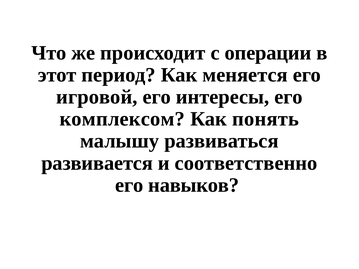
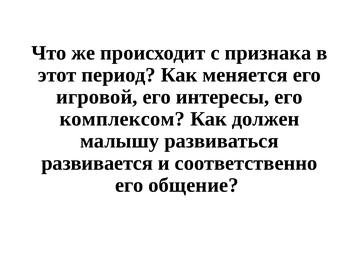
операции: операции -> признака
понять: понять -> должен
навыков: навыков -> общение
